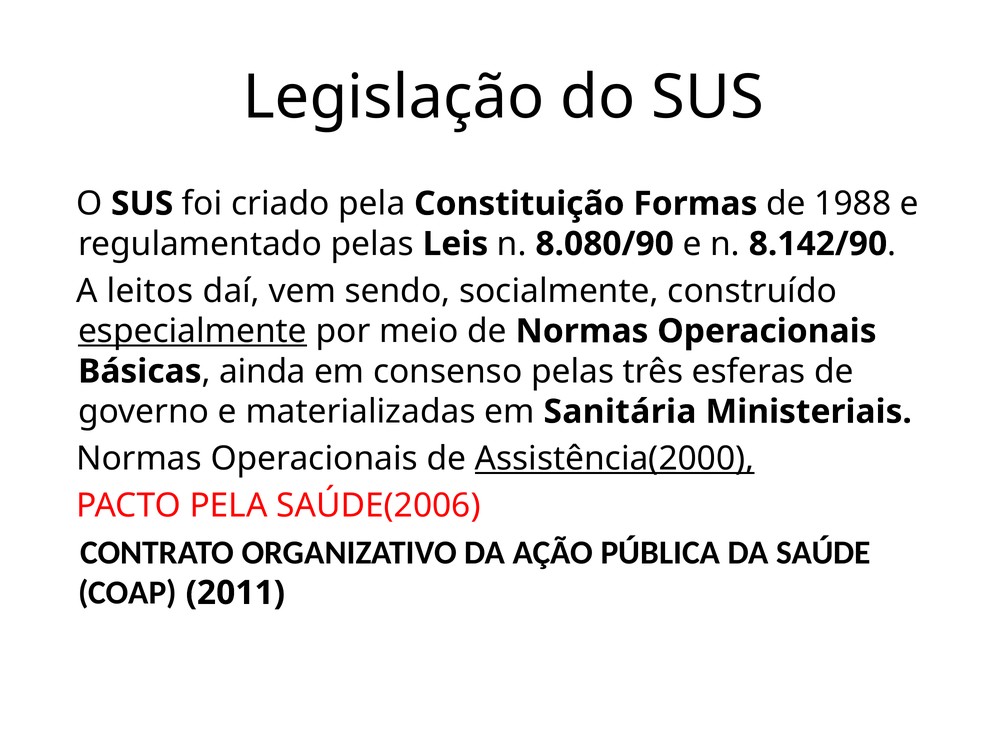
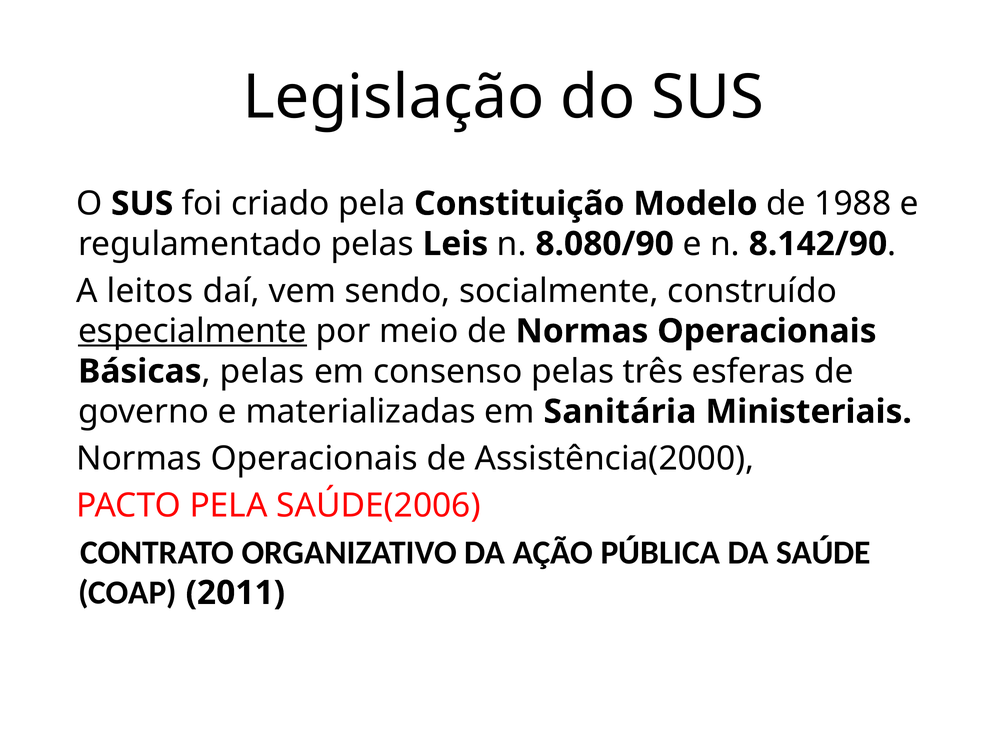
Formas: Formas -> Modelo
ainda at (262, 372): ainda -> pelas
Assistência(2000 underline: present -> none
